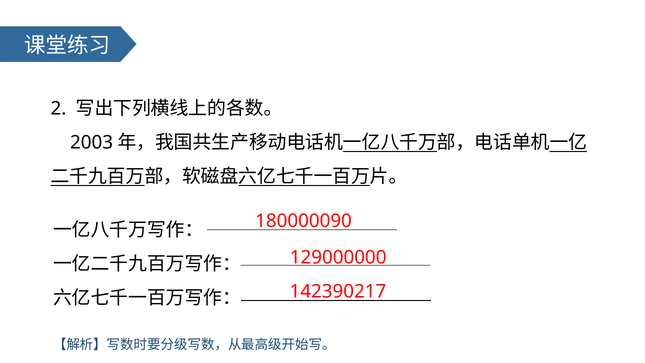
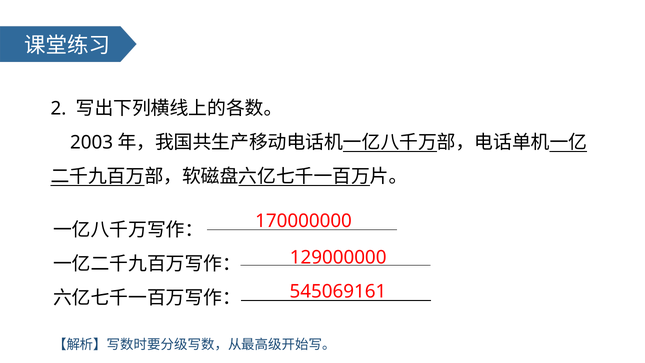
180000090: 180000090 -> 170000000
142390217: 142390217 -> 545069161
